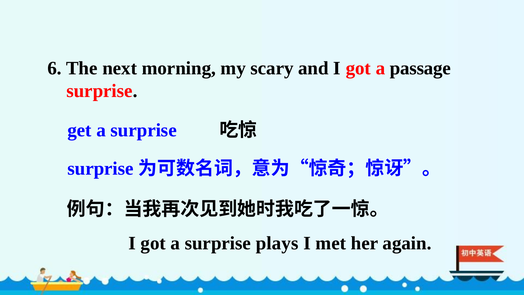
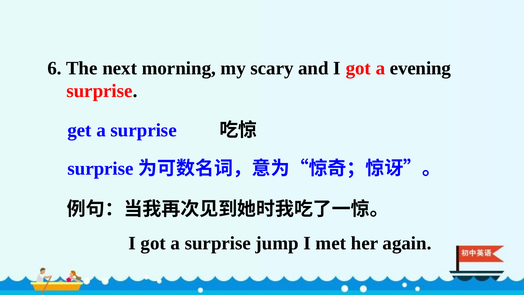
passage: passage -> evening
plays: plays -> jump
